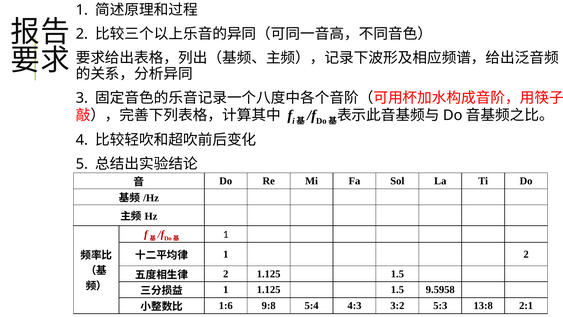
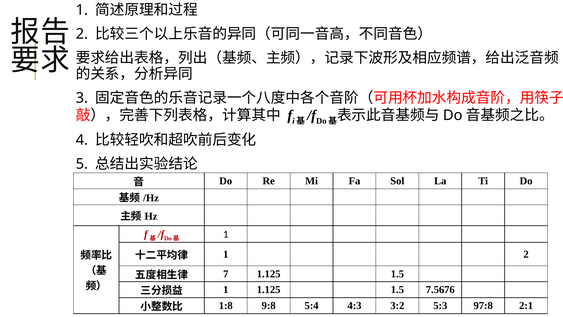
2 at (226, 274): 2 -> 7
9.5958: 9.5958 -> 7.5676
1:6: 1:6 -> 1:8
13:8: 13:8 -> 97:8
